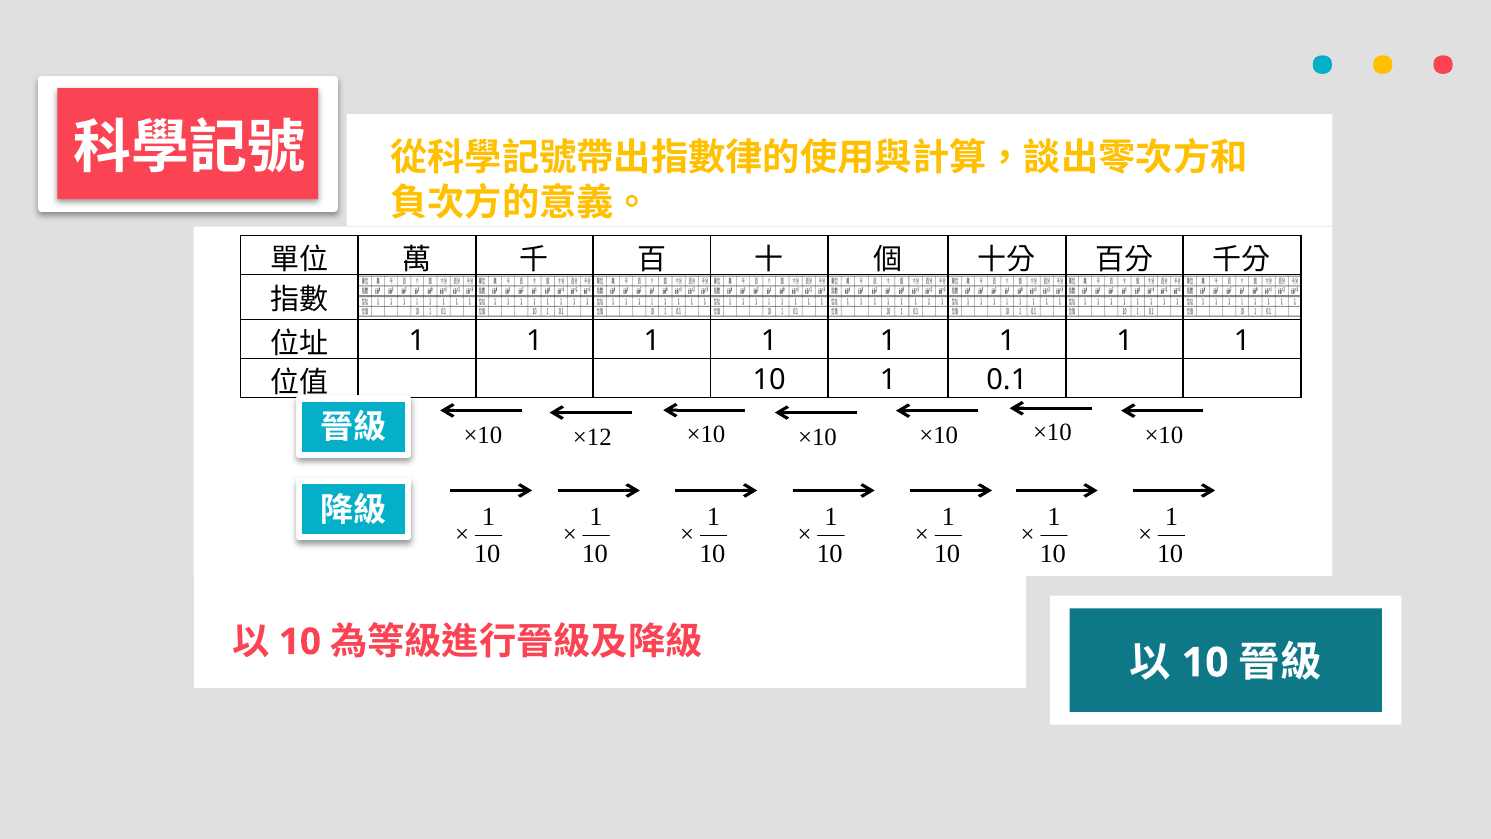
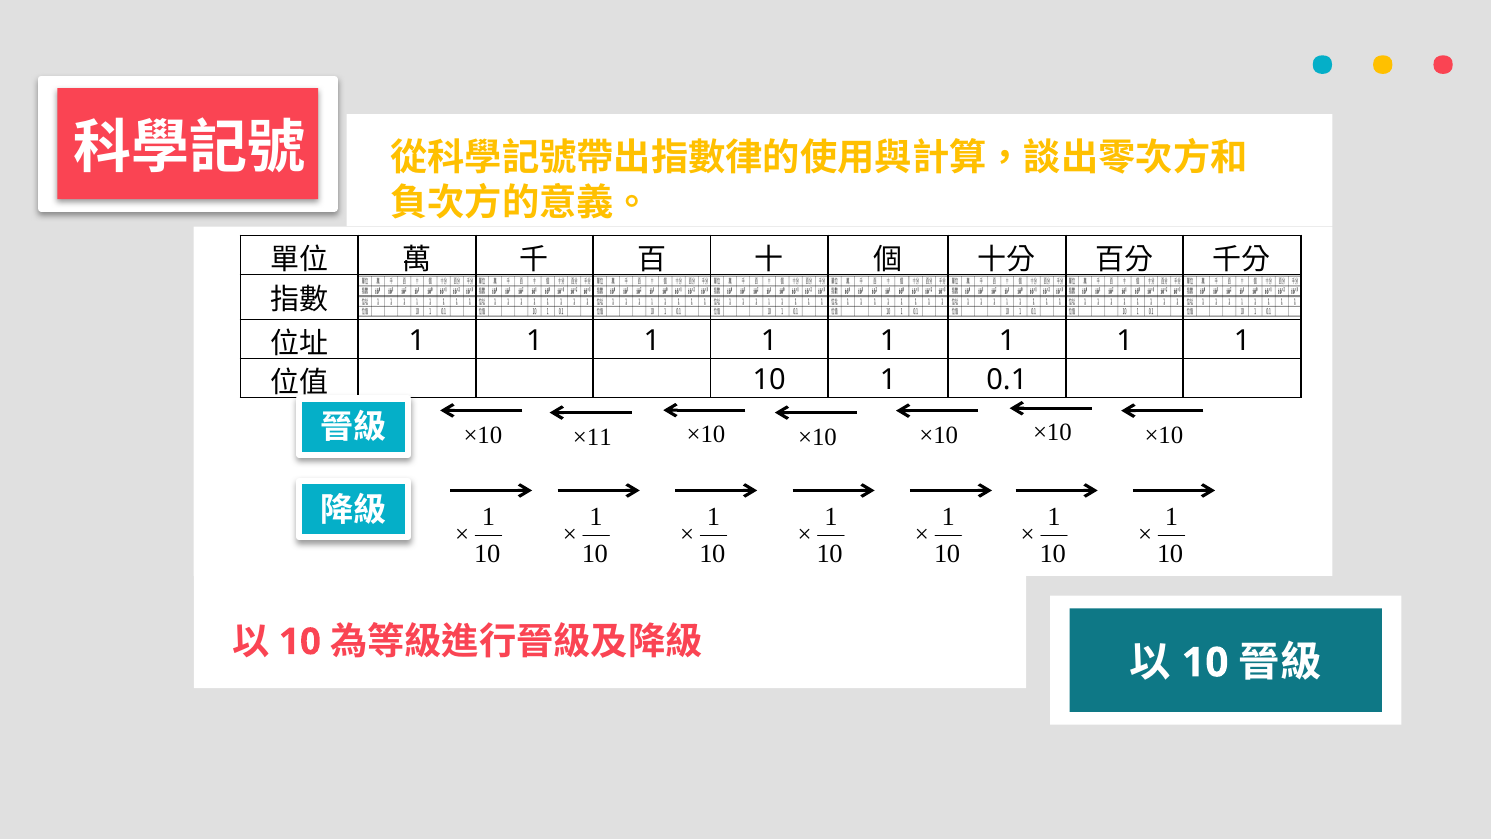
×12: ×12 -> ×11
